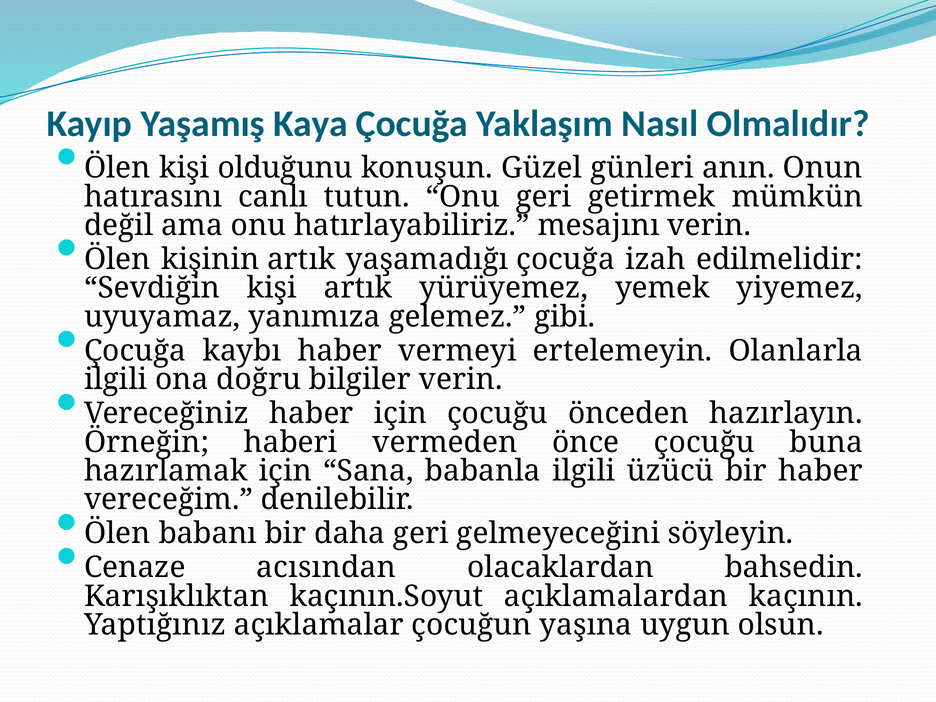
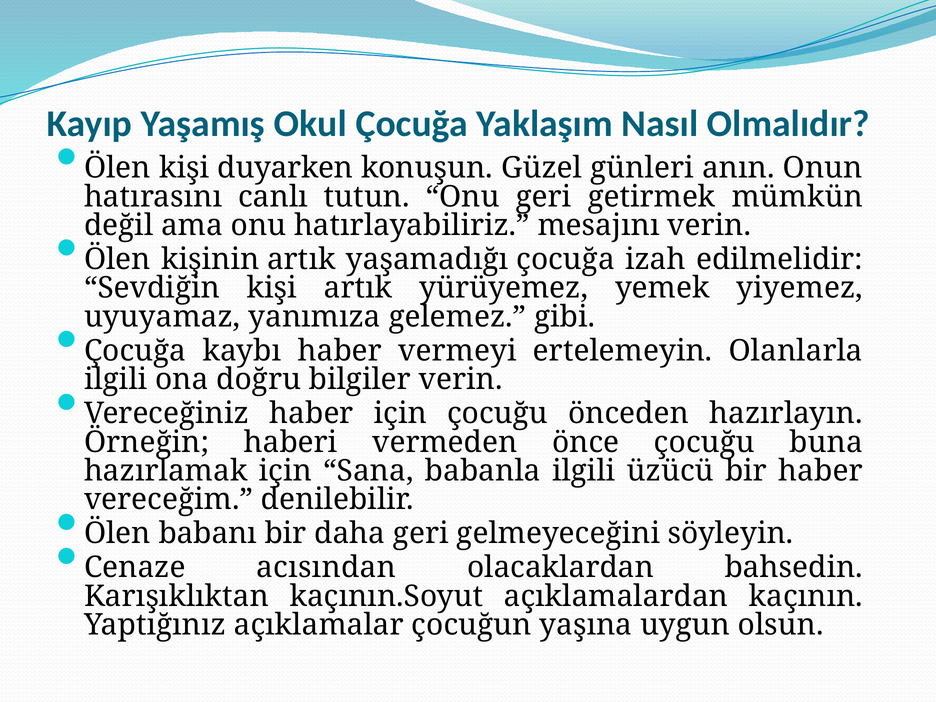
Kaya: Kaya -> Okul
olduğunu: olduğunu -> duyarken
